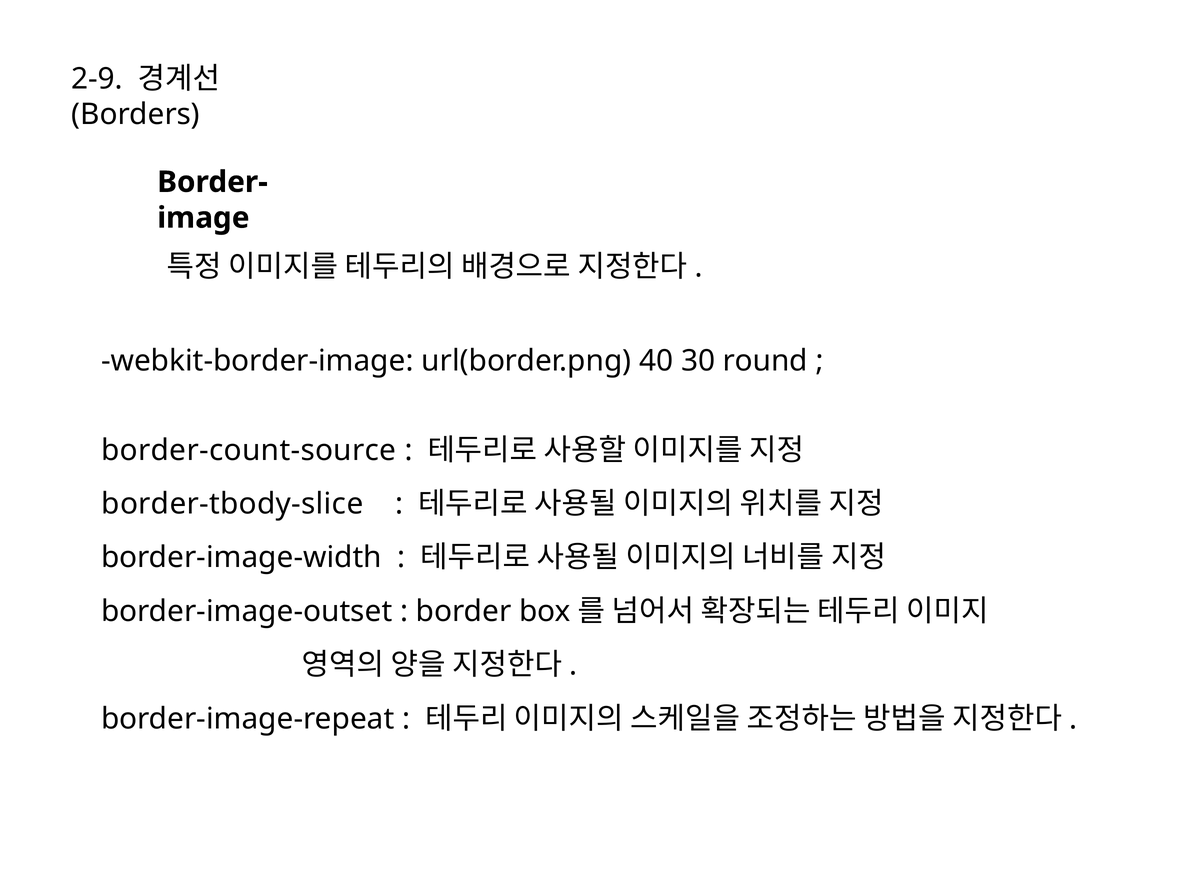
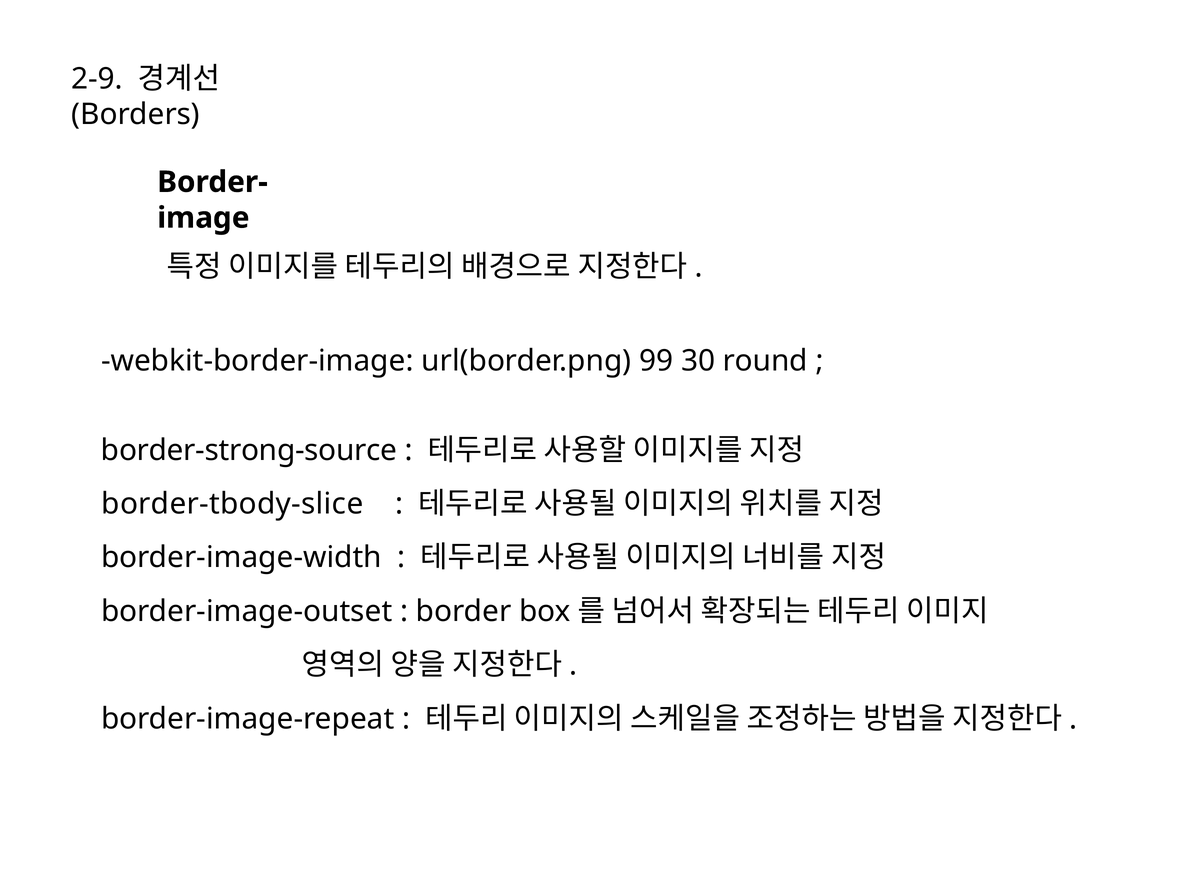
40: 40 -> 99
border-count-source: border-count-source -> border-strong-source
